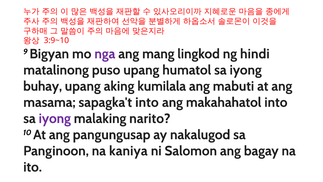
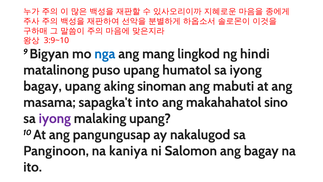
nga colour: purple -> blue
buhay at (43, 86): buhay -> bagay
kumilala: kumilala -> sinoman
makahahatol into: into -> sino
malaking narito: narito -> upang
